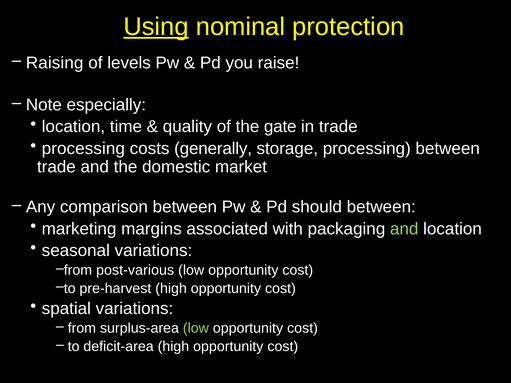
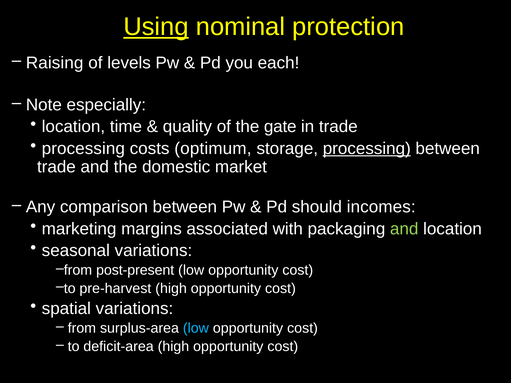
raise: raise -> each
generally: generally -> optimum
processing at (367, 149) underline: none -> present
should between: between -> incomes
post-various: post-various -> post-present
low at (196, 329) colour: light green -> light blue
